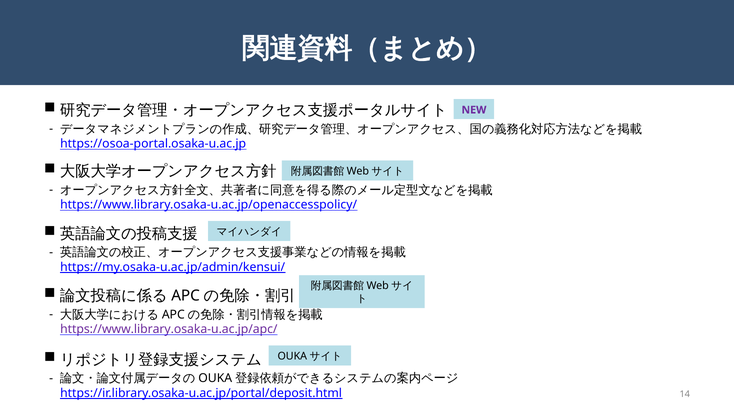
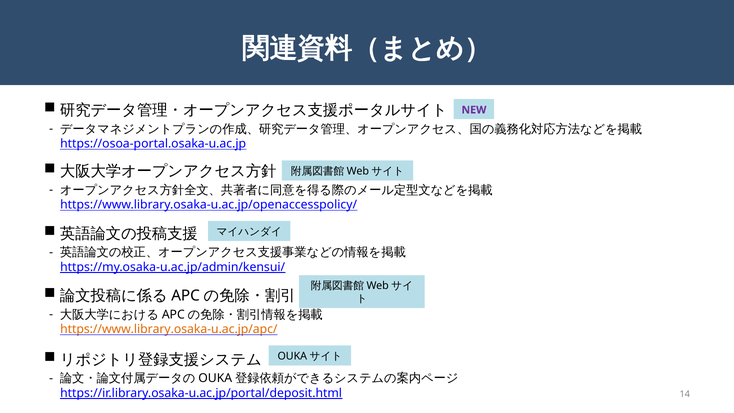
https://www.library.osaka-u.ac.jp/apc/ colour: purple -> orange
